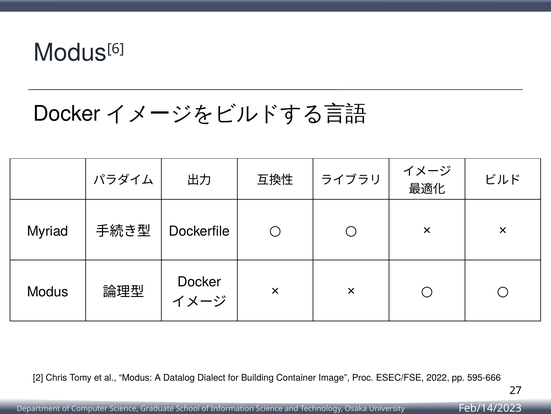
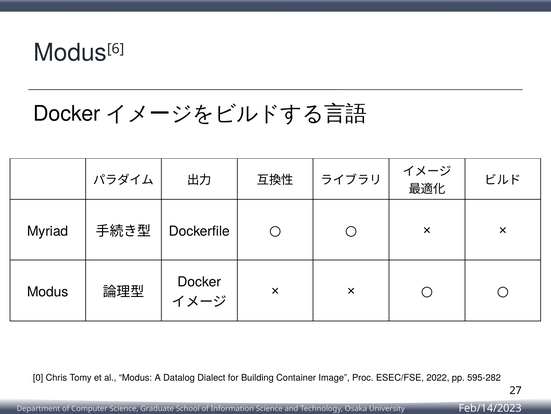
2: 2 -> 0
595-666: 595-666 -> 595-282
